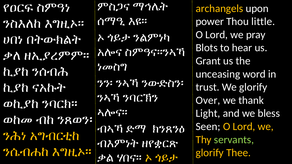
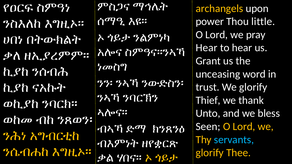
Blots at (207, 48): Blots -> Hear
Over: Over -> Thief
Light: Light -> Unto
servants colour: light green -> light blue
